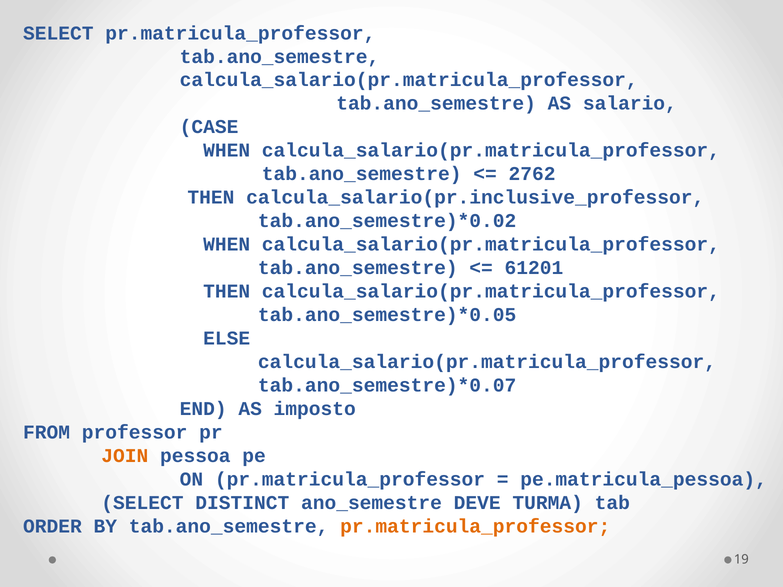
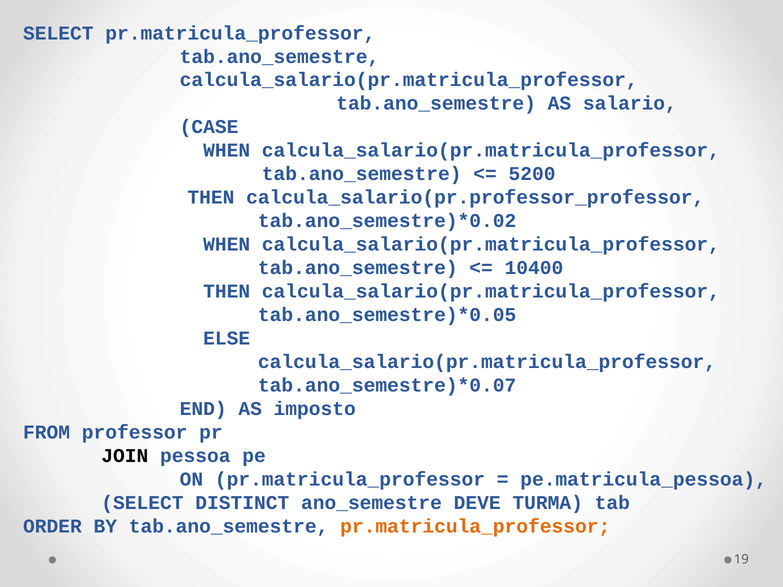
2762: 2762 -> 5200
calcula_salario(pr.inclusive_professor: calcula_salario(pr.inclusive_professor -> calcula_salario(pr.professor_professor
61201: 61201 -> 10400
JOIN colour: orange -> black
